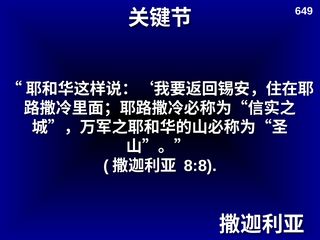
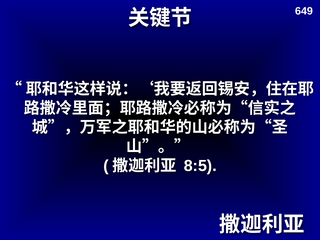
8:8: 8:8 -> 8:5
